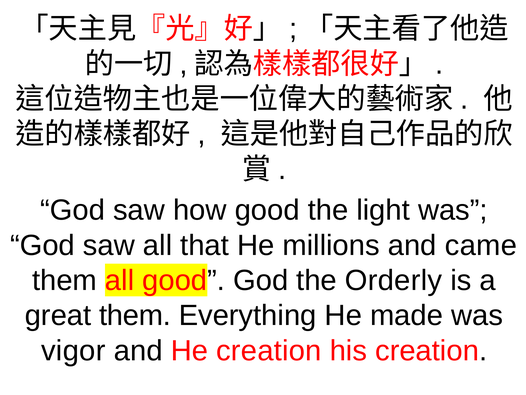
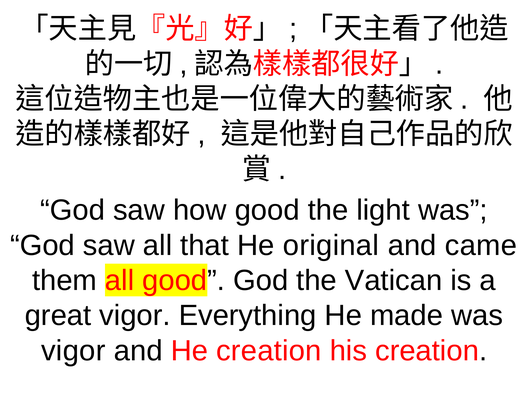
millions: millions -> original
Orderly: Orderly -> Vatican
great them: them -> vigor
